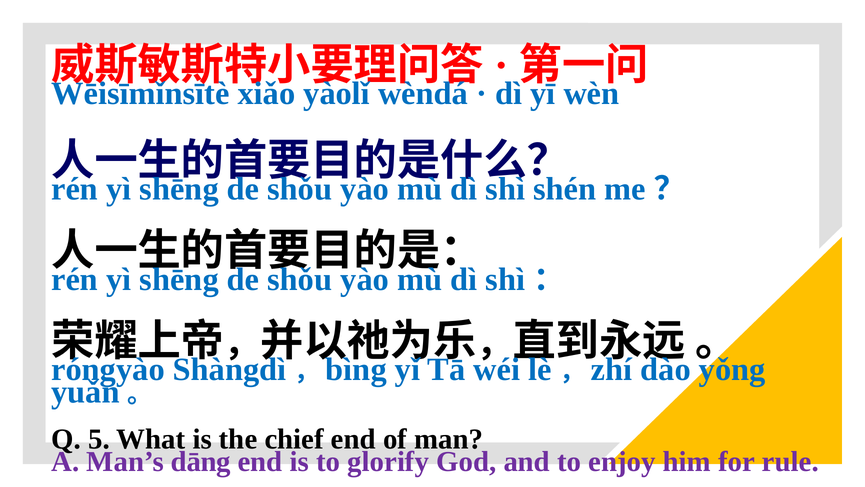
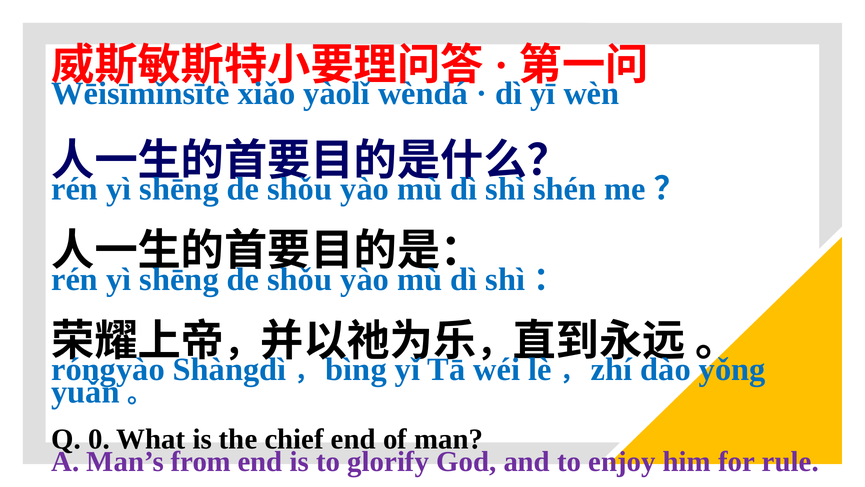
5: 5 -> 0
dāng: dāng -> from
